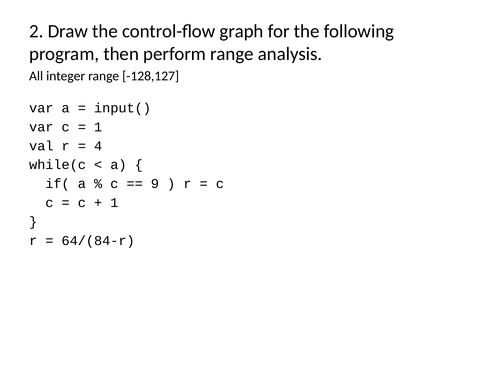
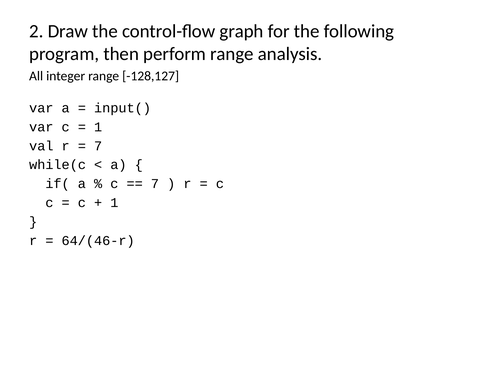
4 at (98, 146): 4 -> 7
9 at (155, 184): 9 -> 7
64/(84-r: 64/(84-r -> 64/(46-r
